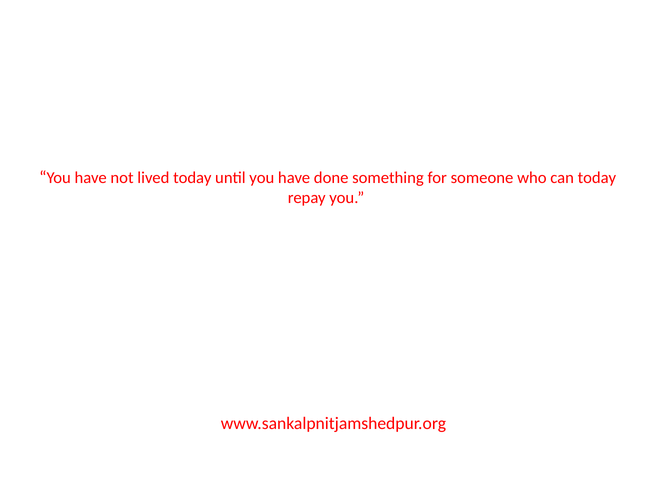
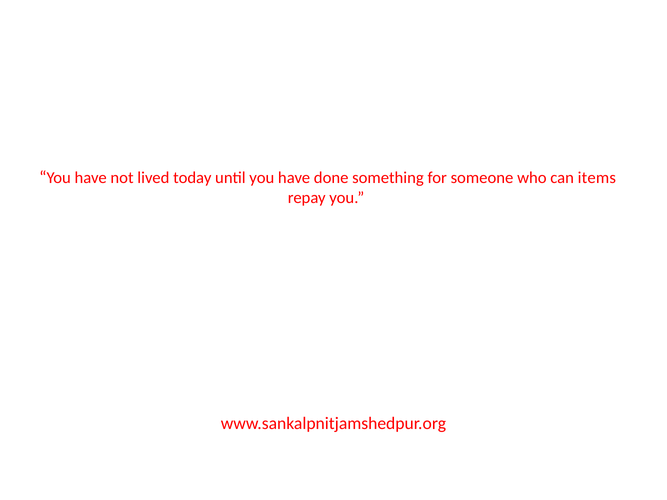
can today: today -> items
